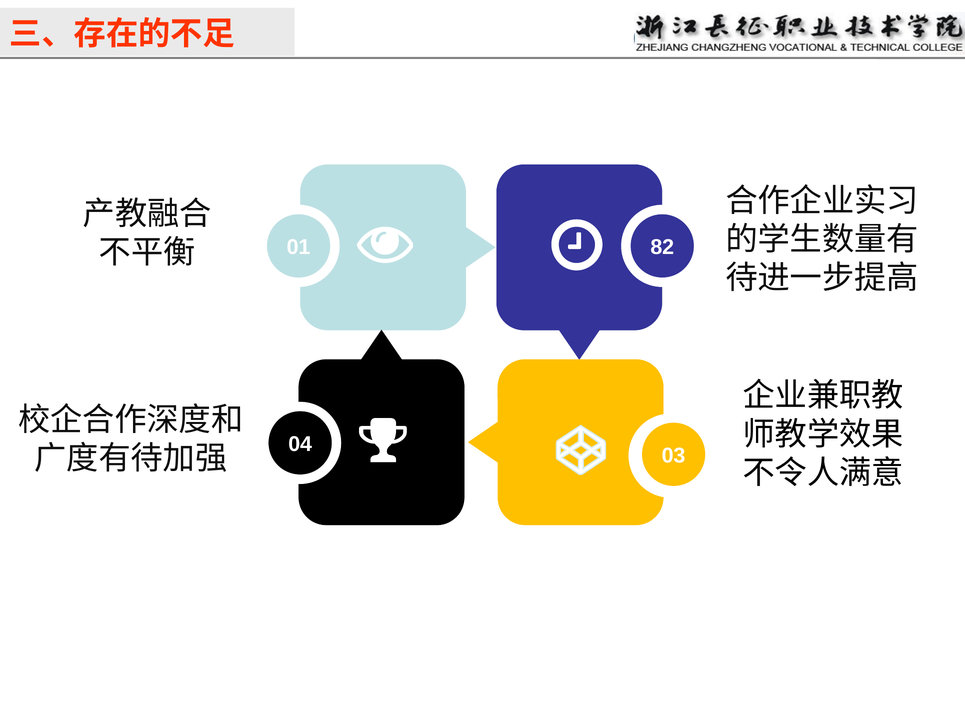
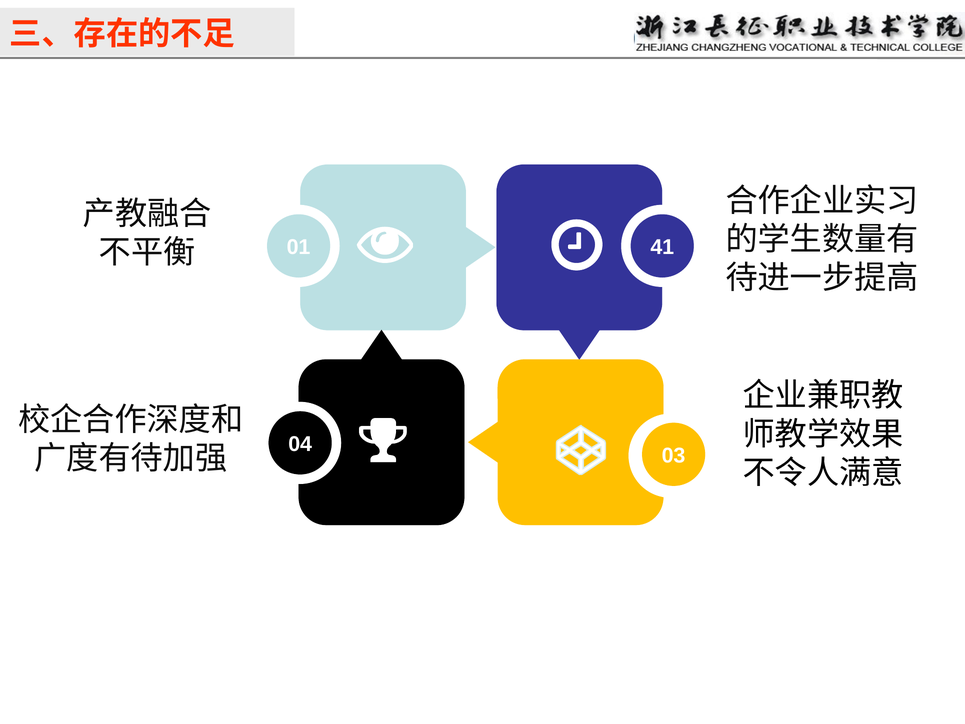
82: 82 -> 41
